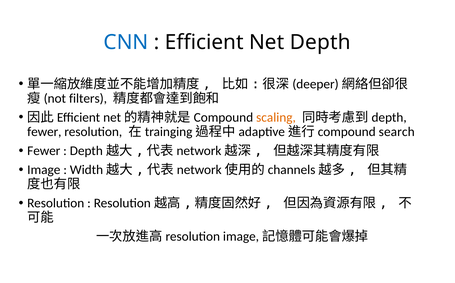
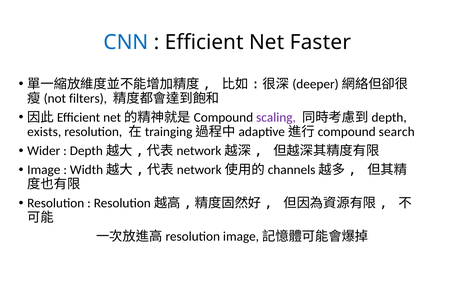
Depth: Depth -> Faster
scaling colour: orange -> purple
fewer at (44, 132): fewer -> exists
Fewer at (44, 151): Fewer -> Wider
